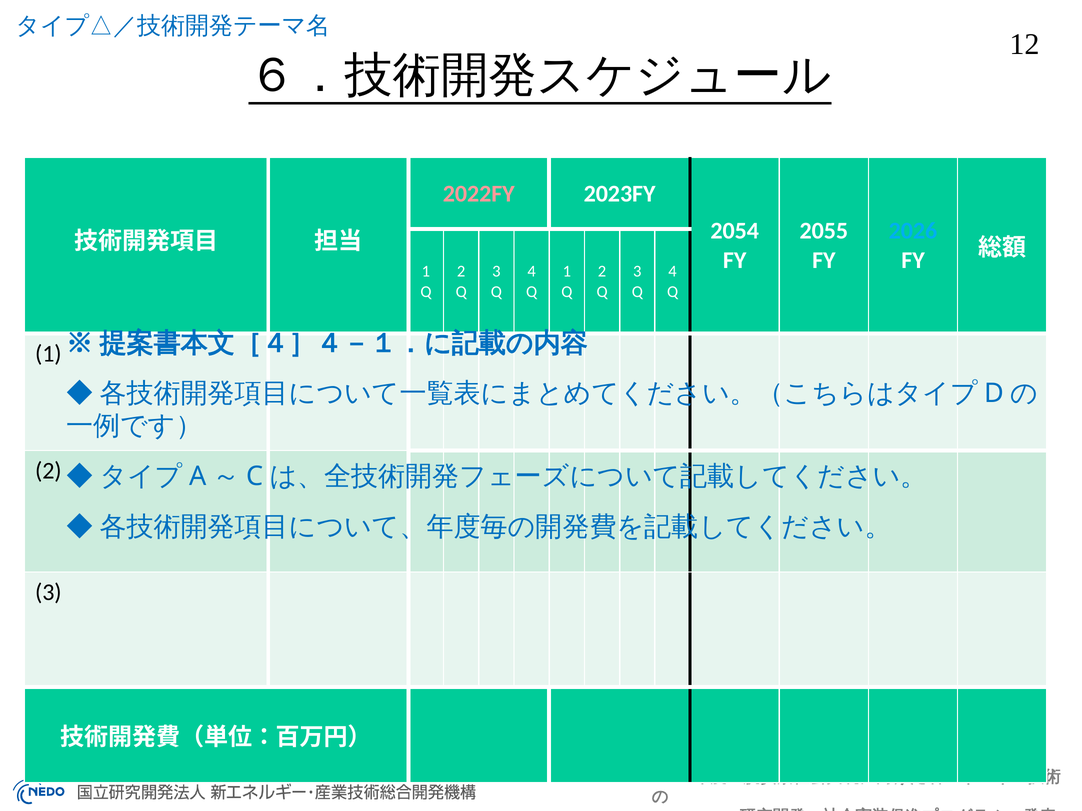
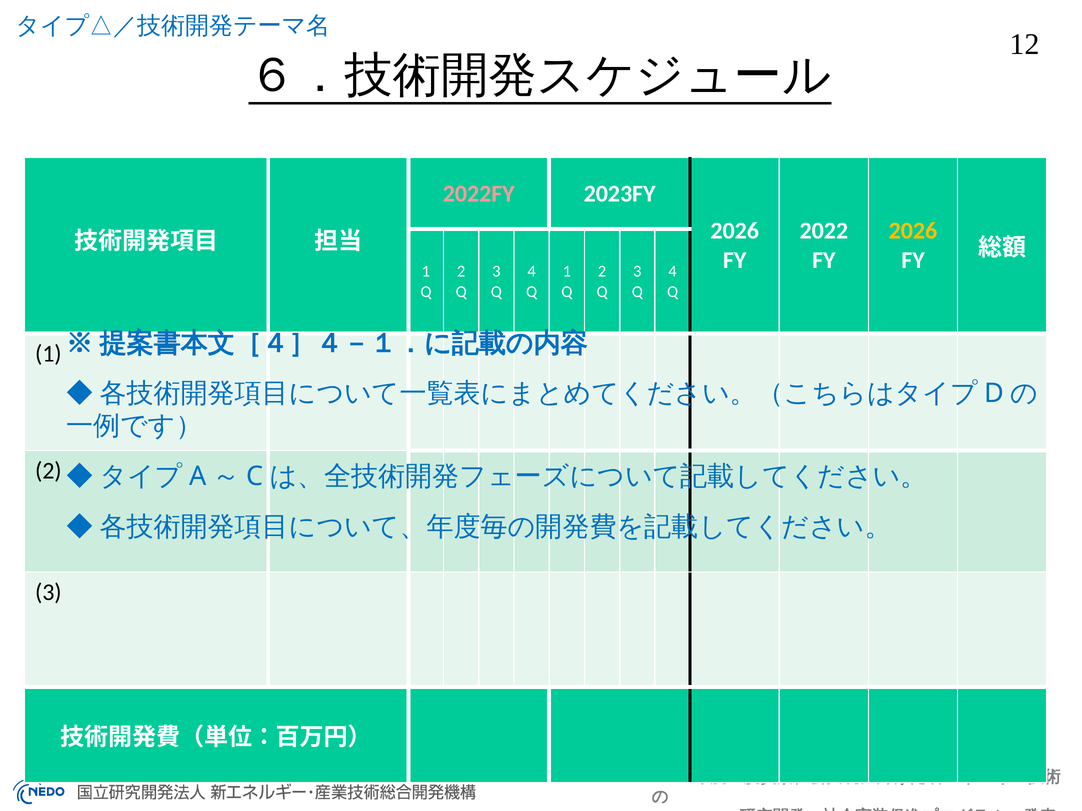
2054 at (735, 231): 2054 -> 2026
2055 at (824, 231): 2055 -> 2022
2026 at (913, 231) colour: light blue -> yellow
